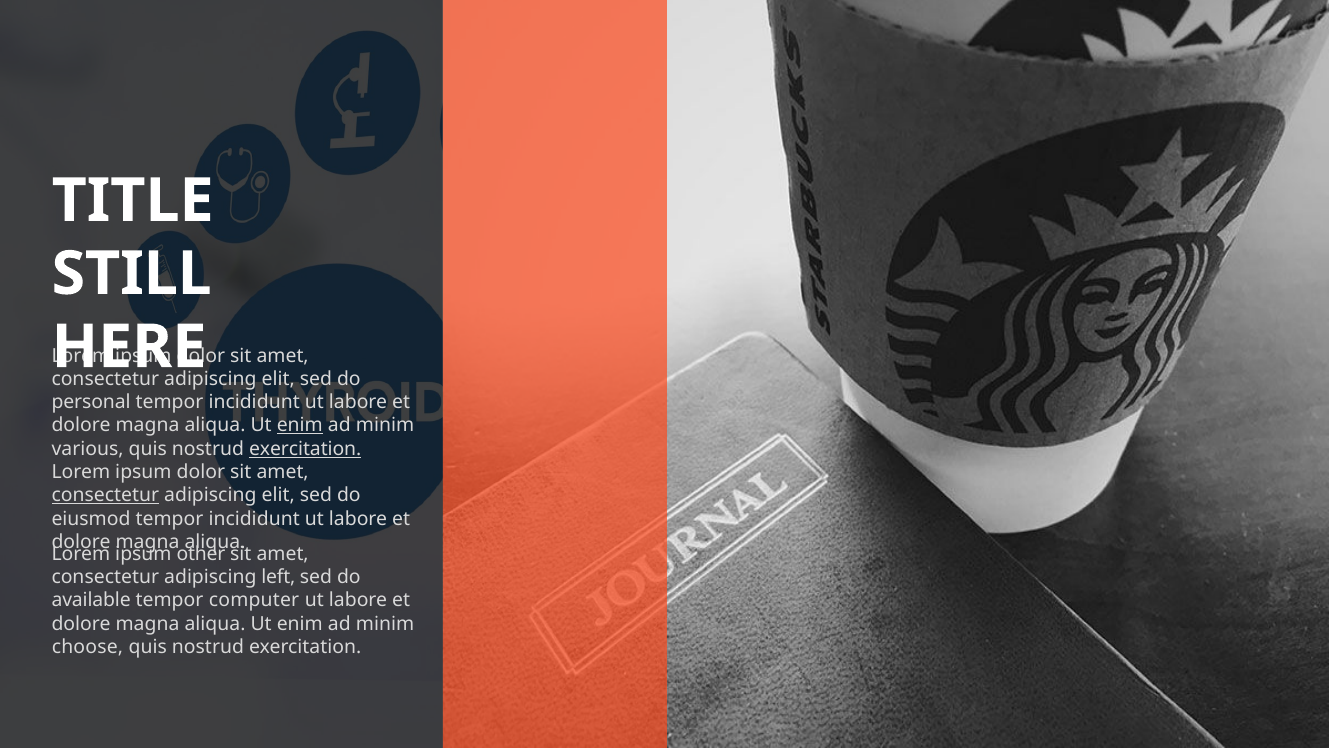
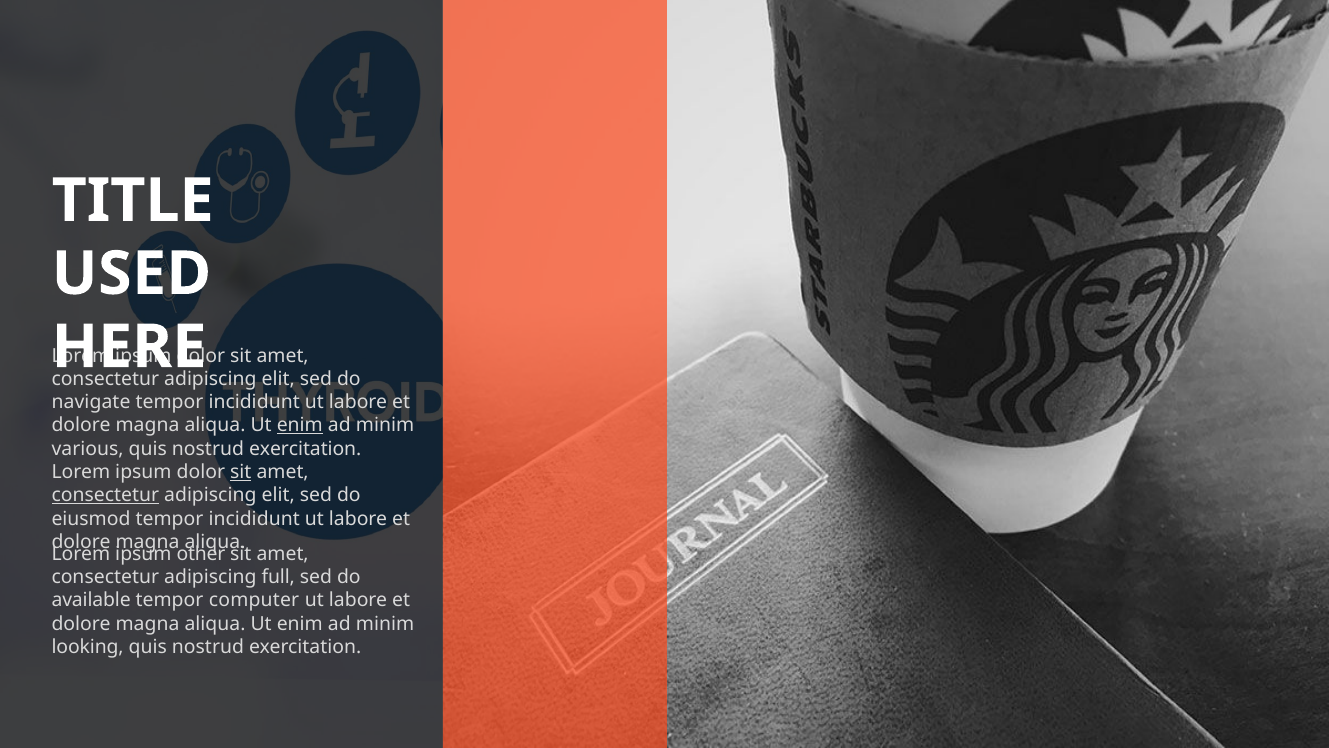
STILL: STILL -> USED
personal: personal -> navigate
exercitation at (305, 449) underline: present -> none
sit at (241, 472) underline: none -> present
left: left -> full
choose: choose -> looking
